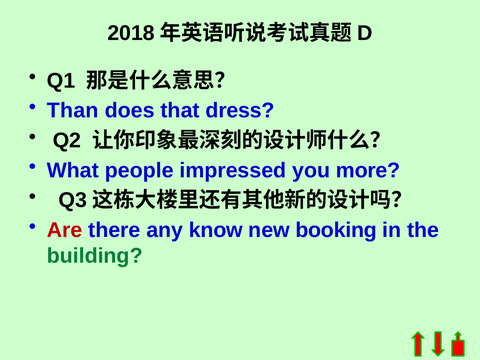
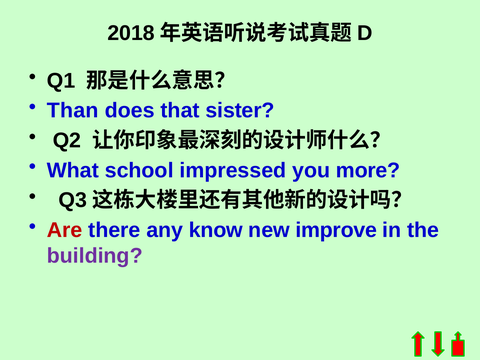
dress: dress -> sister
people: people -> school
booking: booking -> improve
building colour: green -> purple
